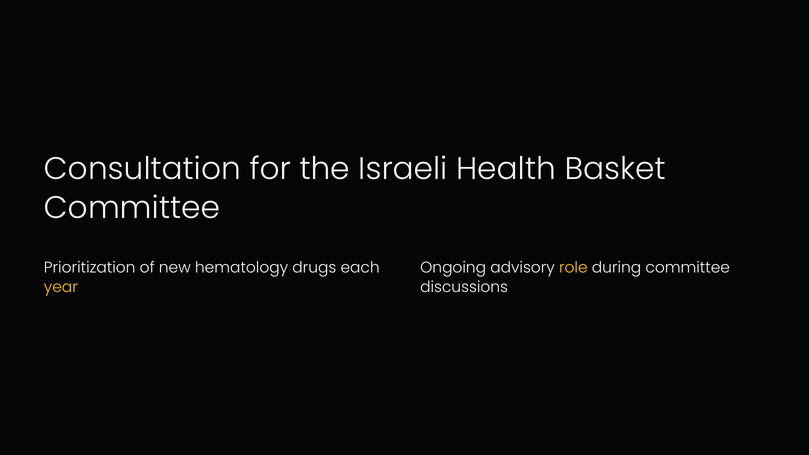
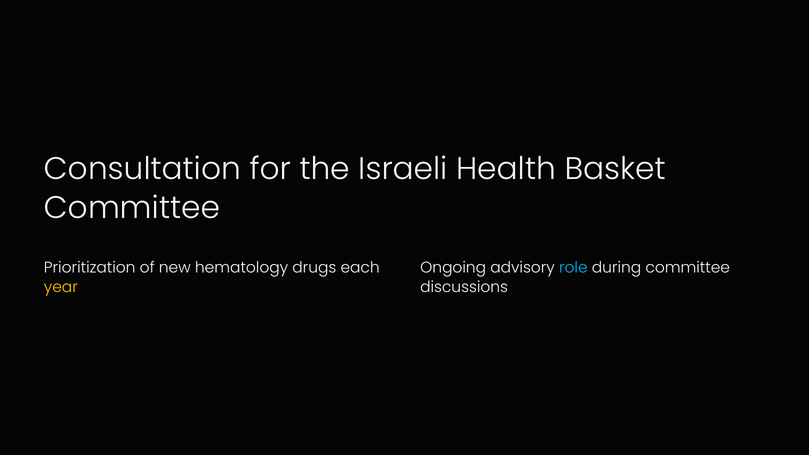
role colour: yellow -> light blue
